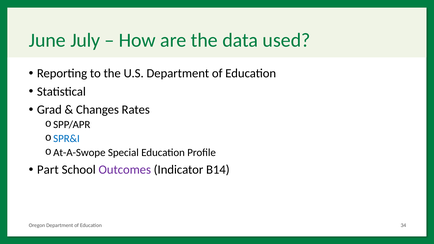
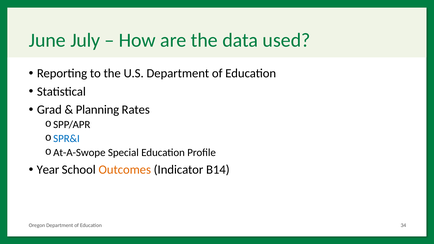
Changes: Changes -> Planning
Part: Part -> Year
Outcomes colour: purple -> orange
